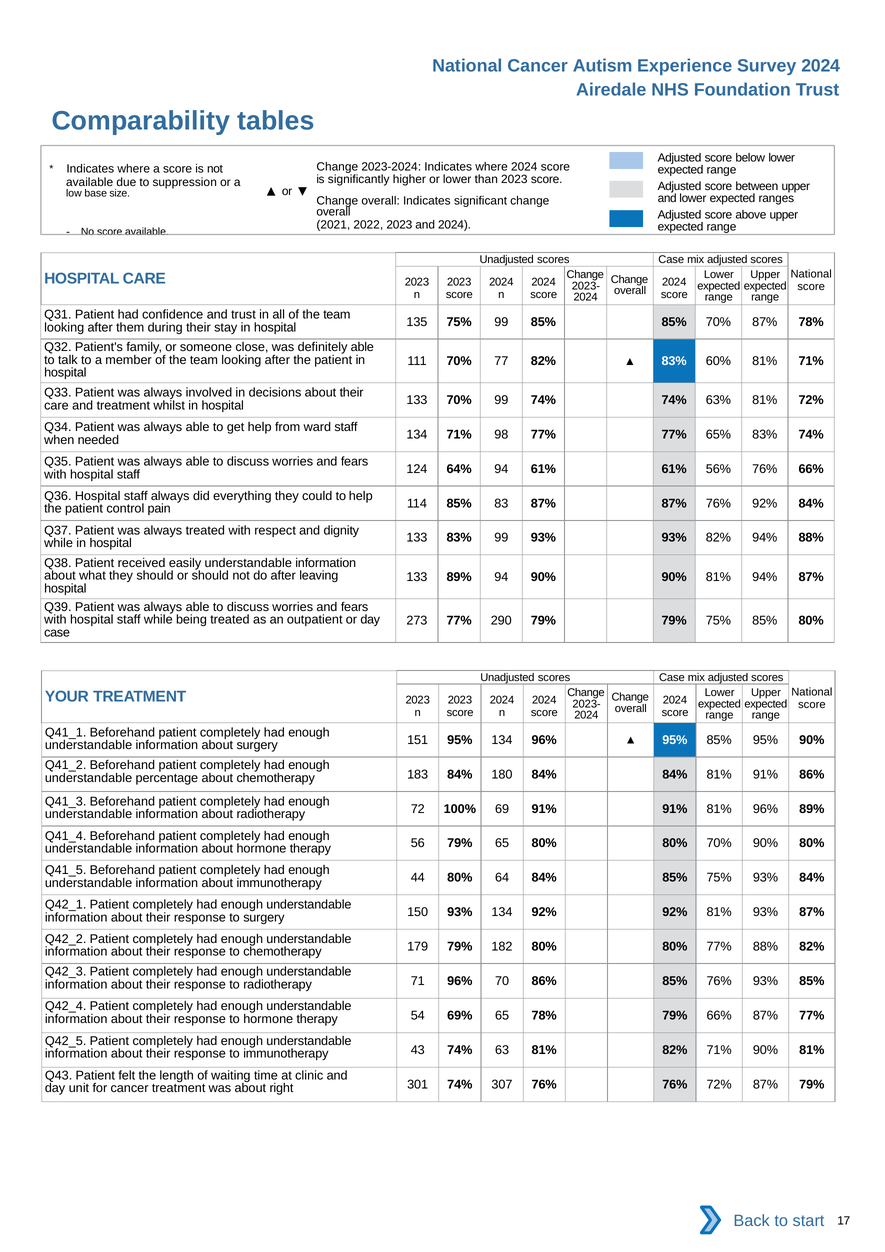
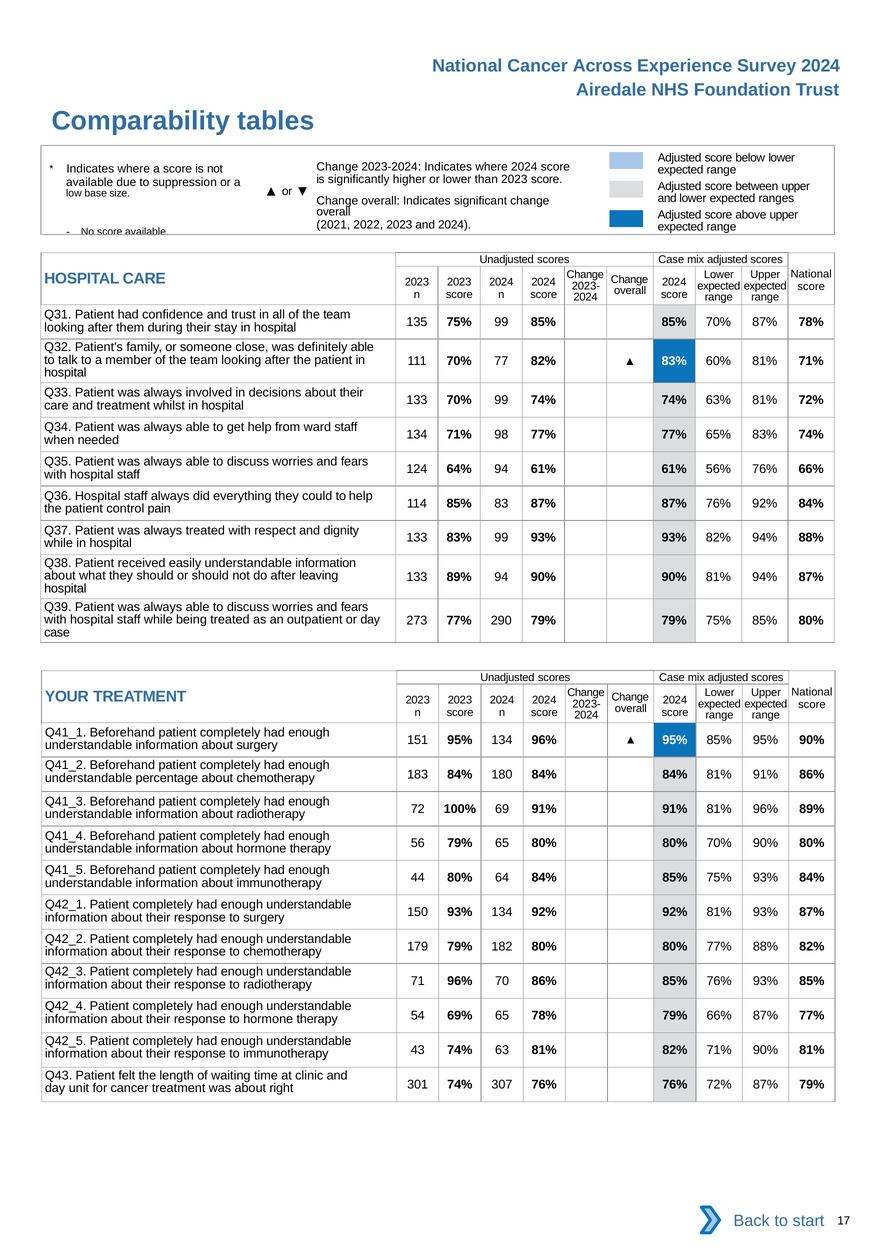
Autism: Autism -> Across
